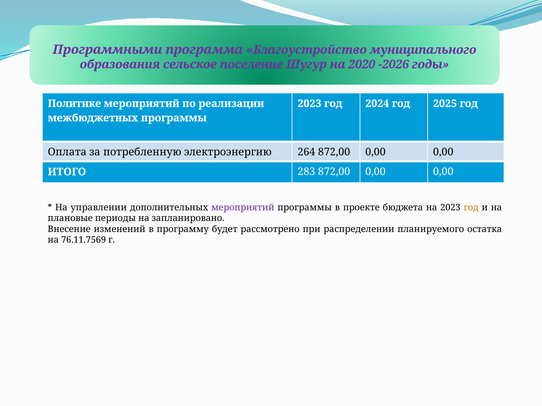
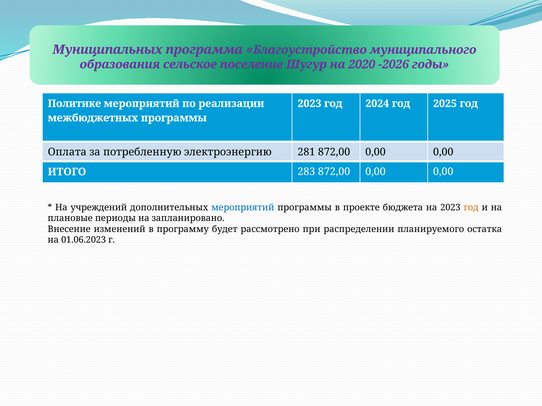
Программными: Программными -> Муниципальных
264: 264 -> 281
управлении: управлении -> учреждений
мероприятий at (243, 208) colour: purple -> blue
76.11.7569: 76.11.7569 -> 01.06.2023
